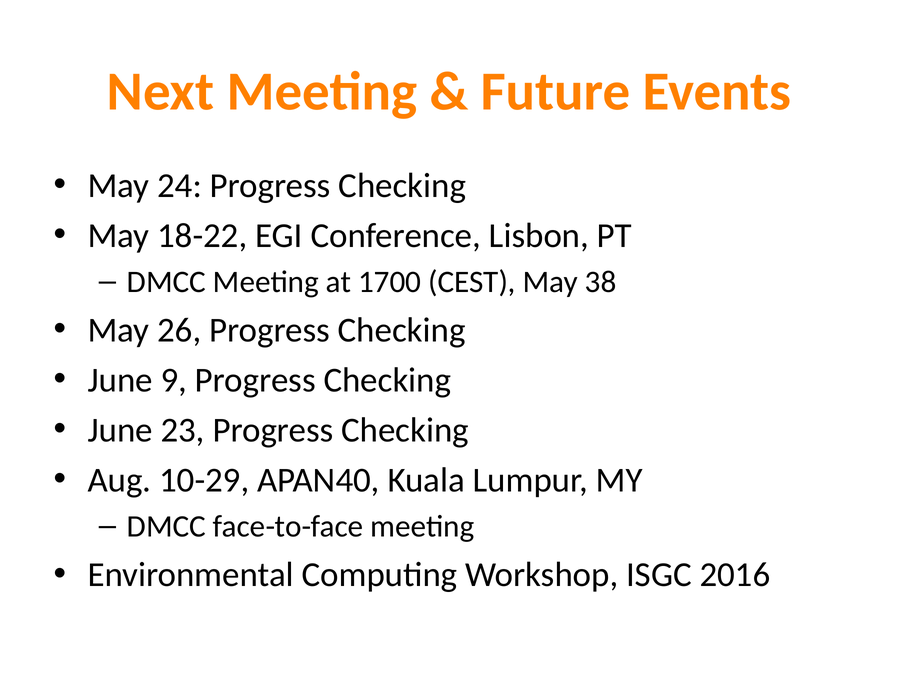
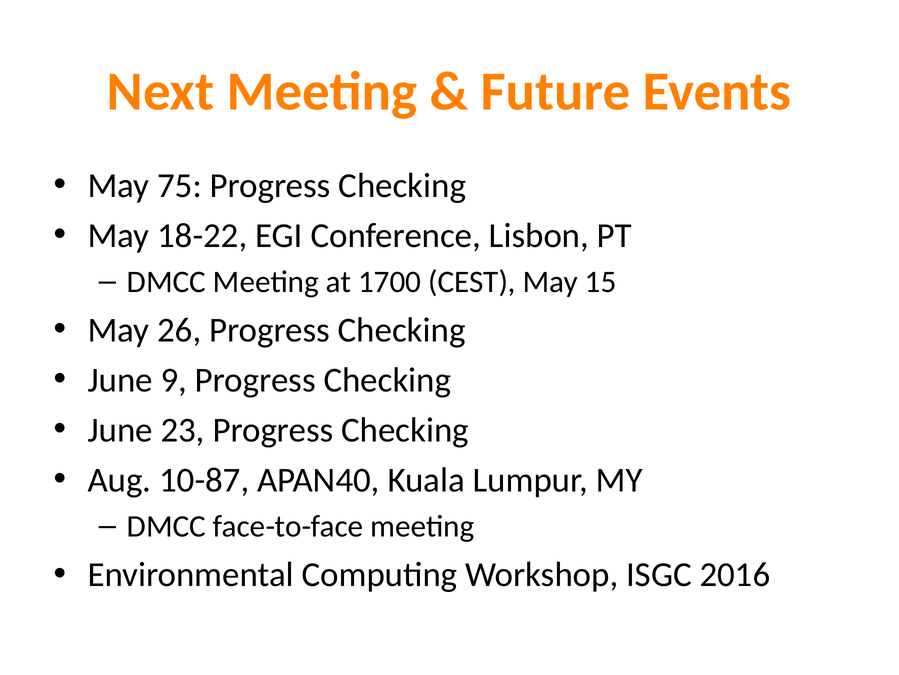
24: 24 -> 75
38: 38 -> 15
10-29: 10-29 -> 10-87
